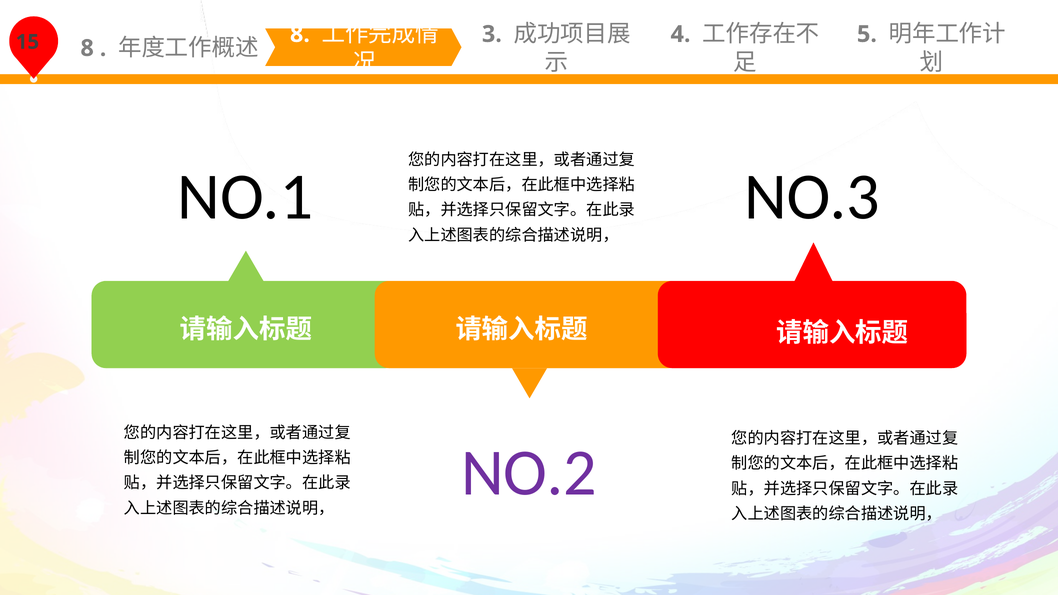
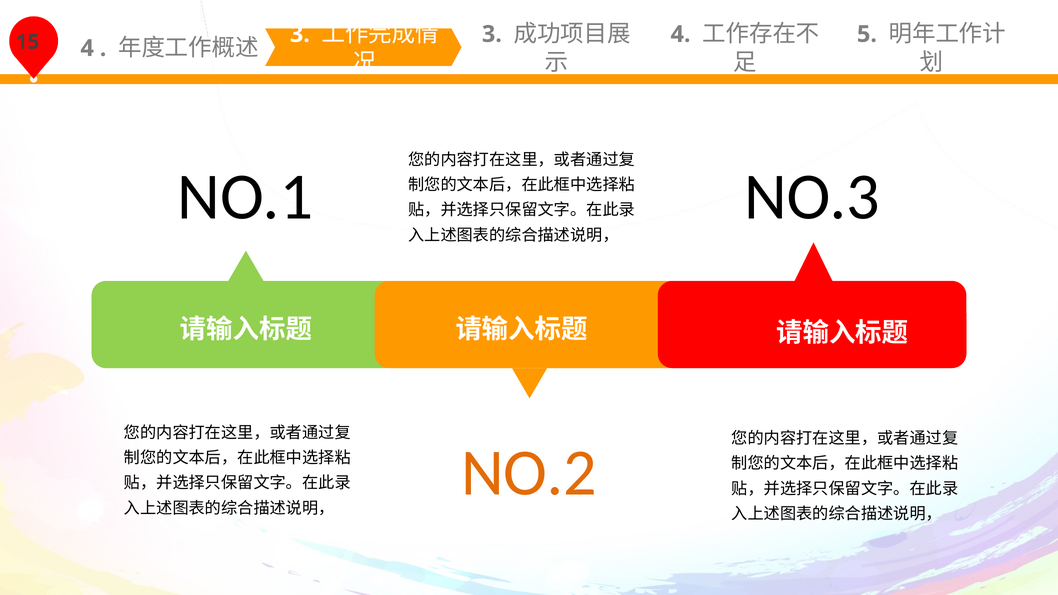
8 at (87, 48): 8 -> 4
8 at (300, 34): 8 -> 3
NO.2 colour: purple -> orange
